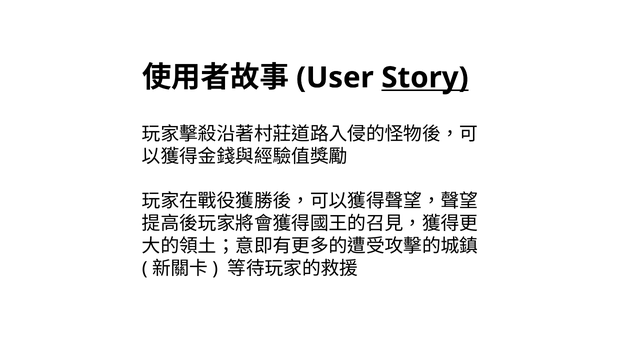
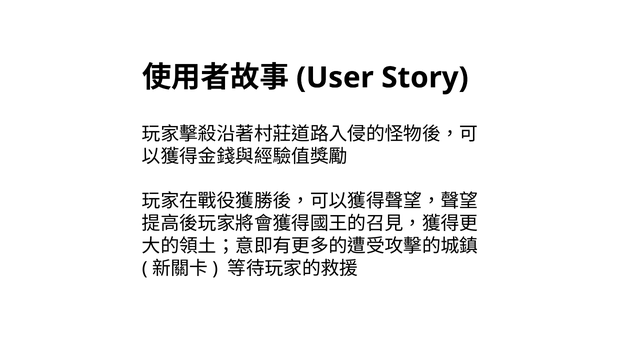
Story underline: present -> none
